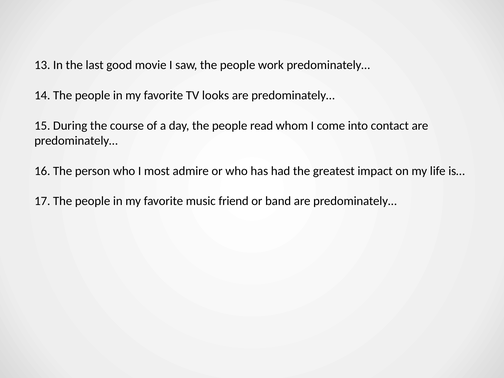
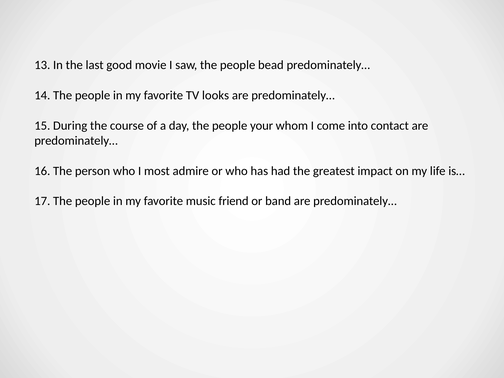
work: work -> bead
read: read -> your
